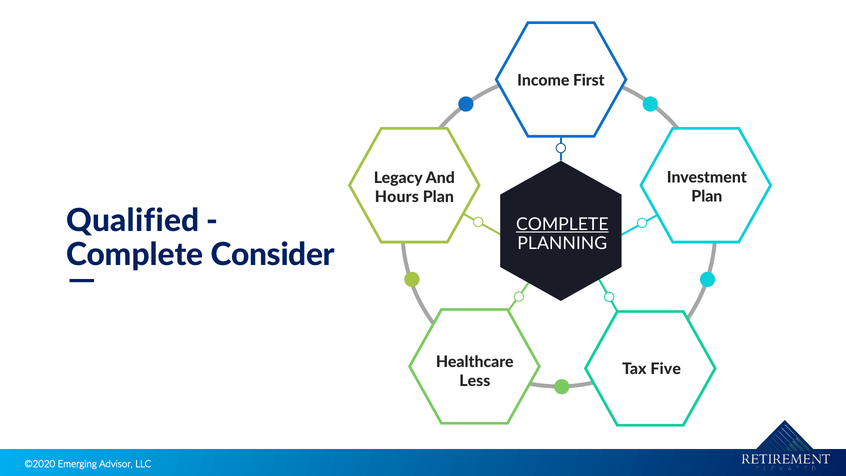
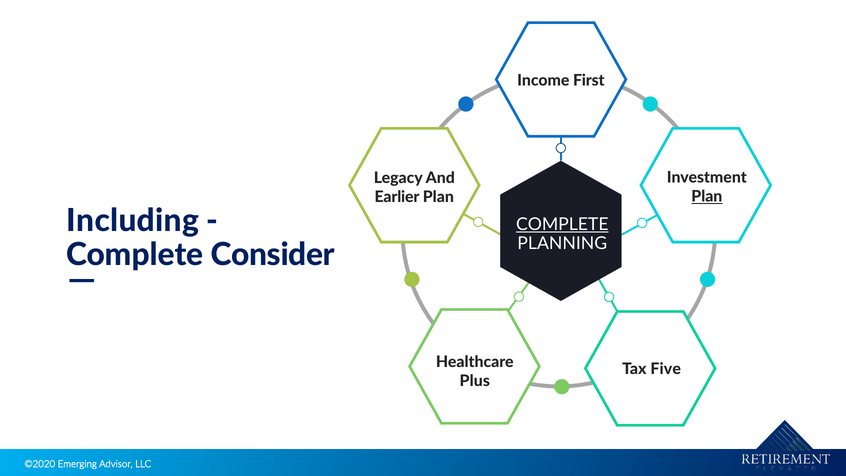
Plan at (707, 196) underline: none -> present
Hours: Hours -> Earlier
Qualified: Qualified -> Including
Less: Less -> Plus
